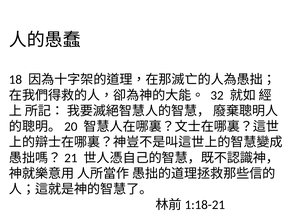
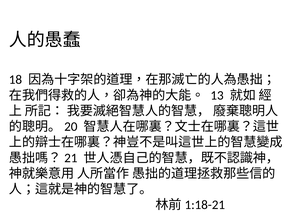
32: 32 -> 13
